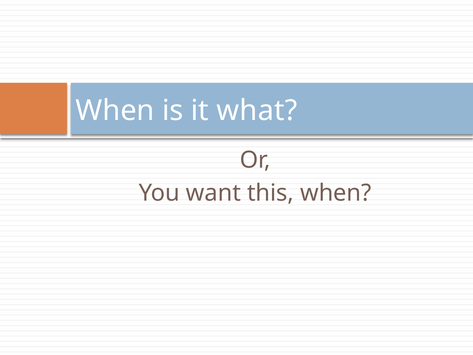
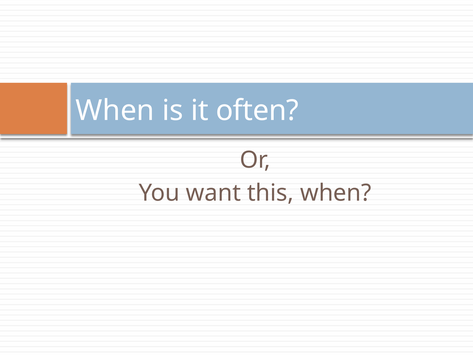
what: what -> often
